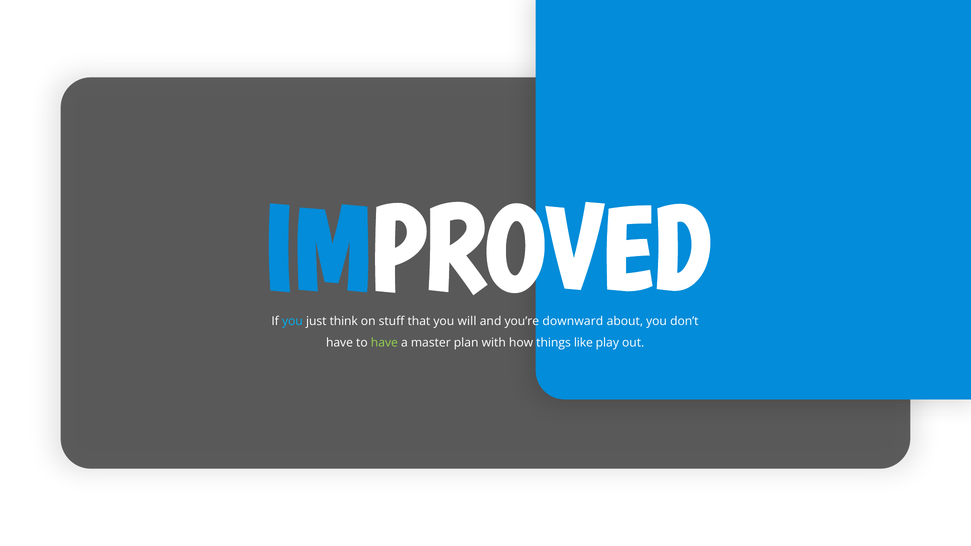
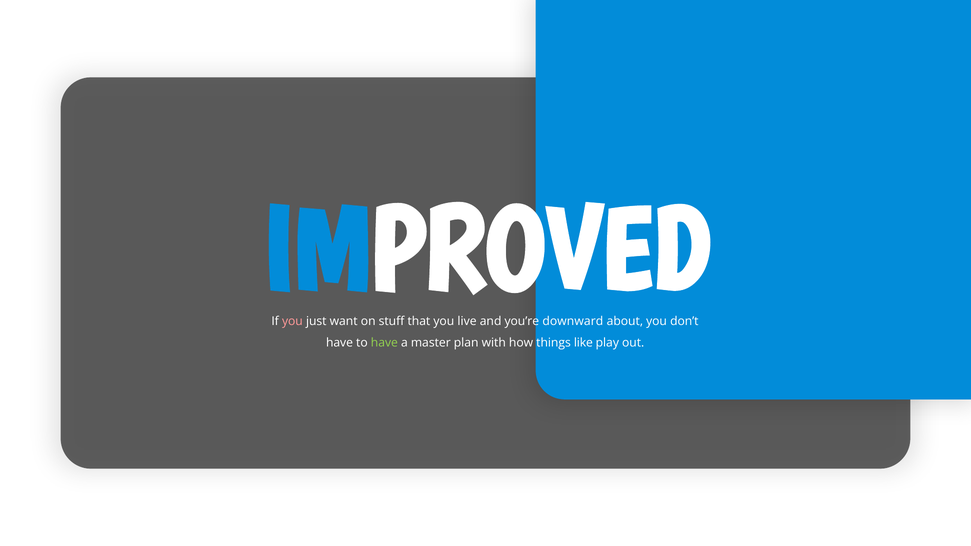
you at (292, 321) colour: light blue -> pink
think: think -> want
will: will -> live
